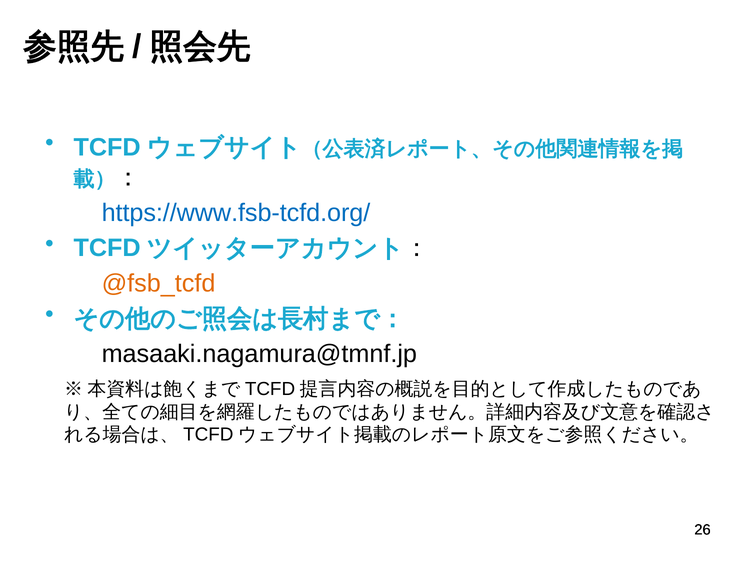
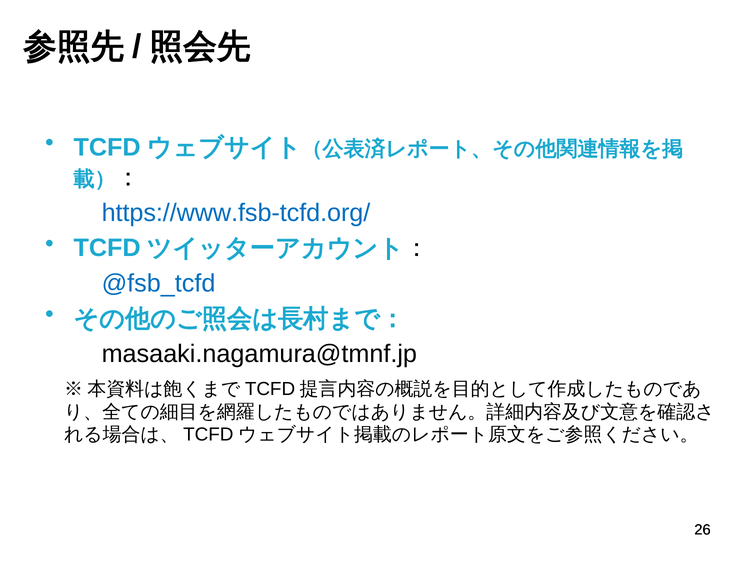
@fsb_tcfd colour: orange -> blue
